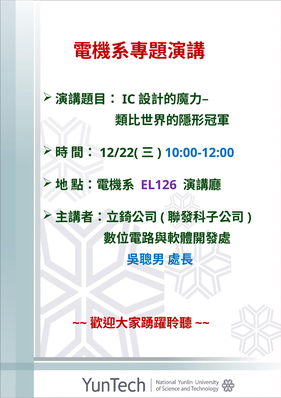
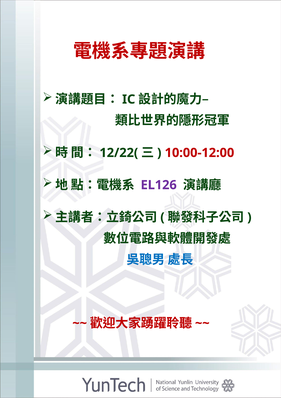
10:00-12:00 colour: blue -> red
